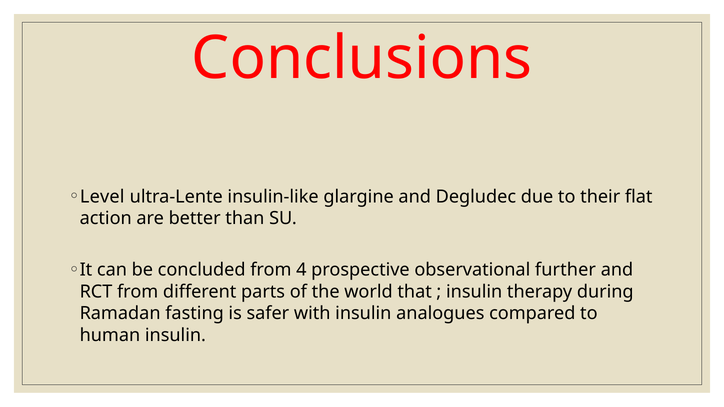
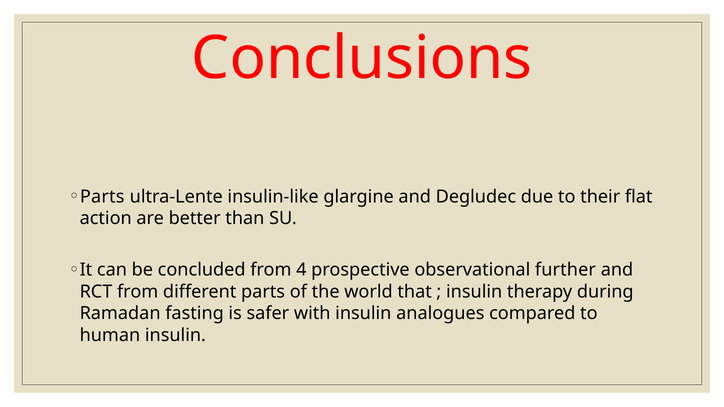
Level at (102, 197): Level -> Parts
